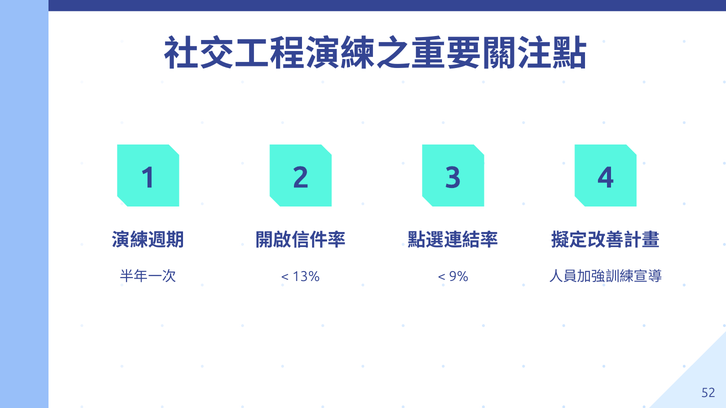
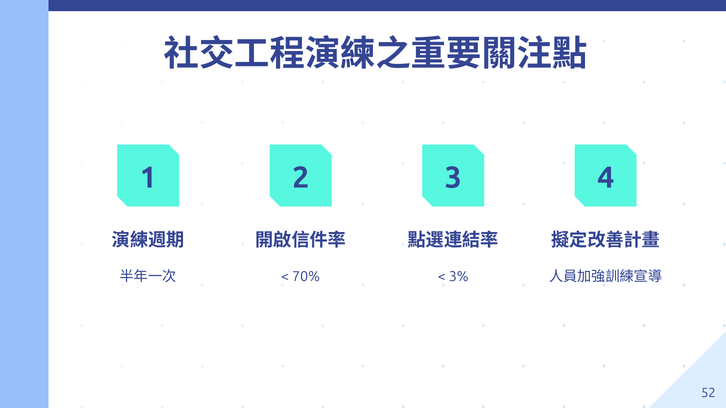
13%: 13% -> 70%
9%: 9% -> 3%
